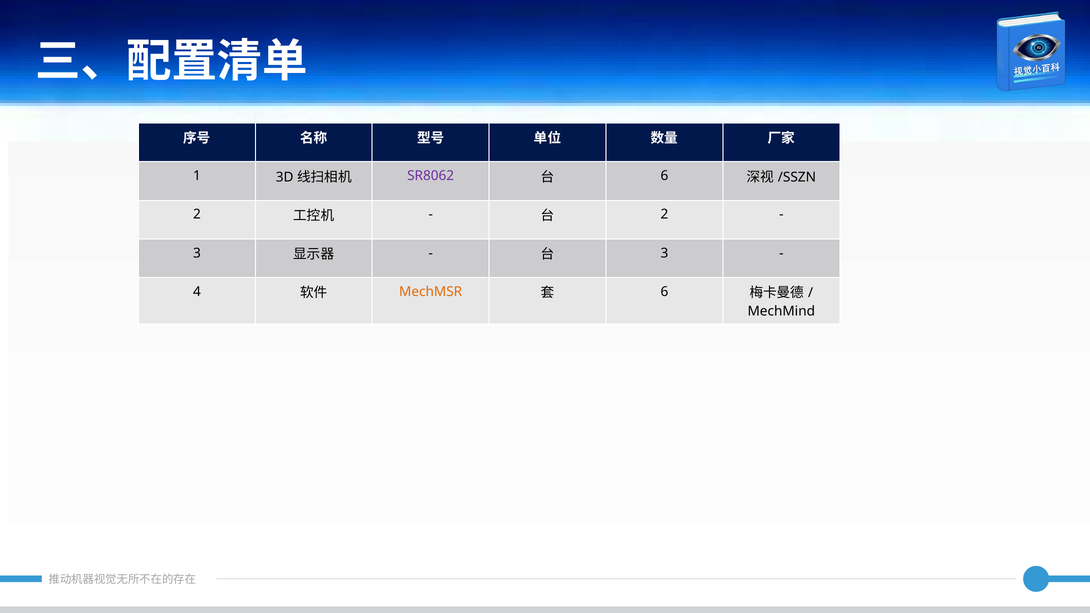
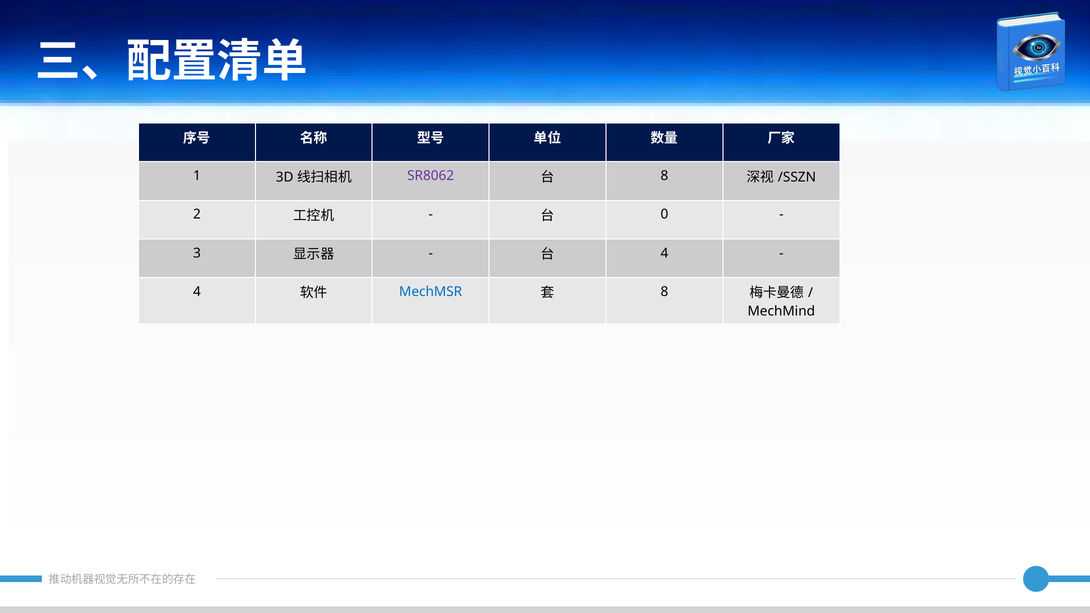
6 at (664, 176): 6 -> 8
2 at (664, 215): 2 -> 0
3 at (664, 253): 3 -> 4
MechMSR colour: orange -> blue
6 at (664, 292): 6 -> 8
